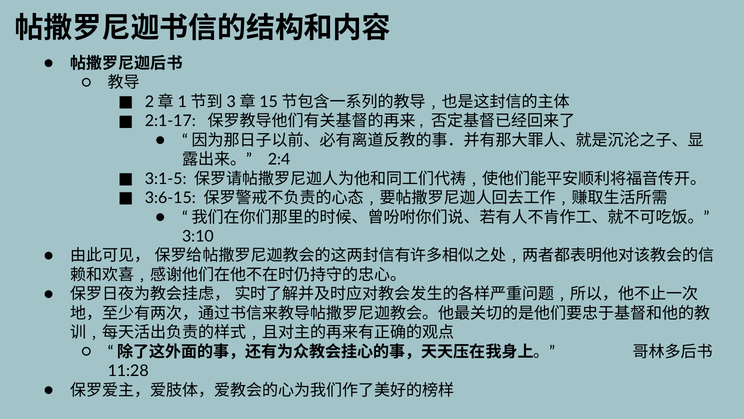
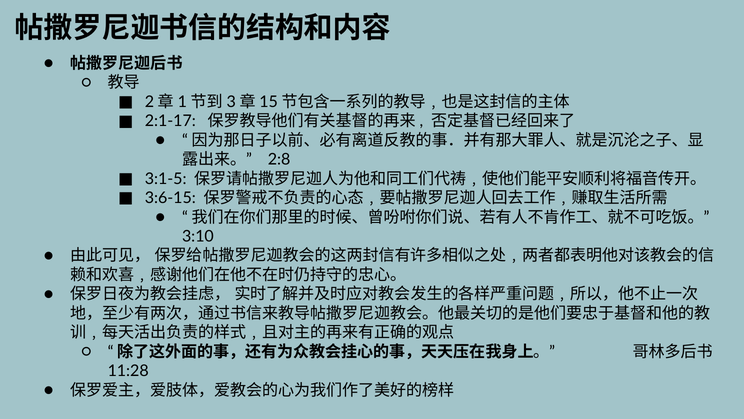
2:4: 2:4 -> 2:8
